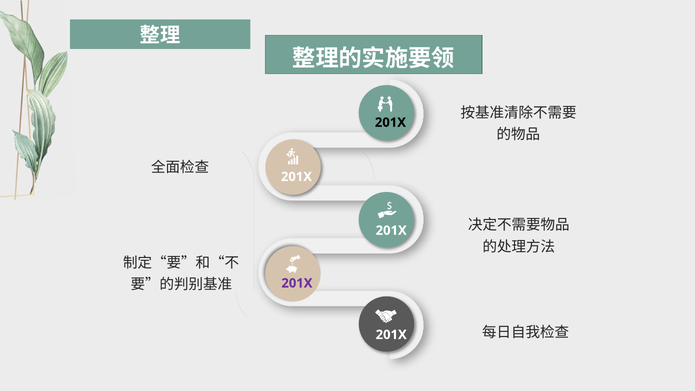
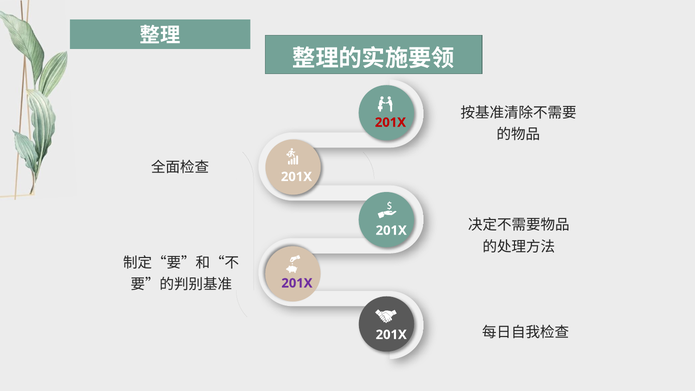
201X at (390, 122) colour: black -> red
